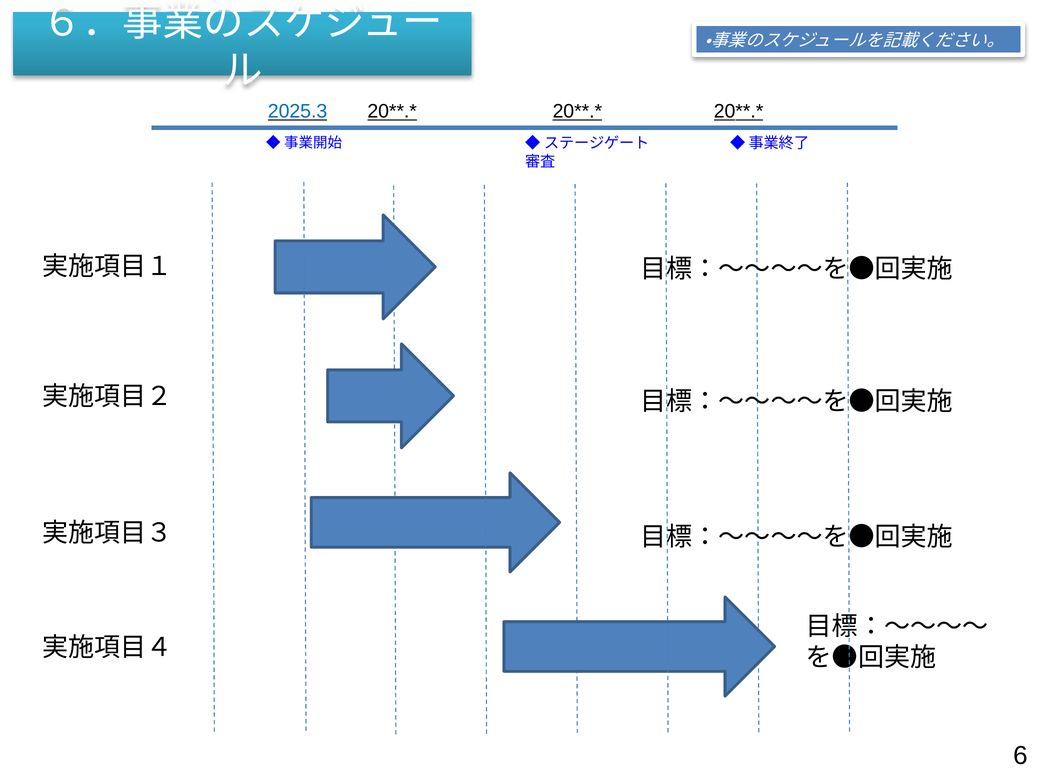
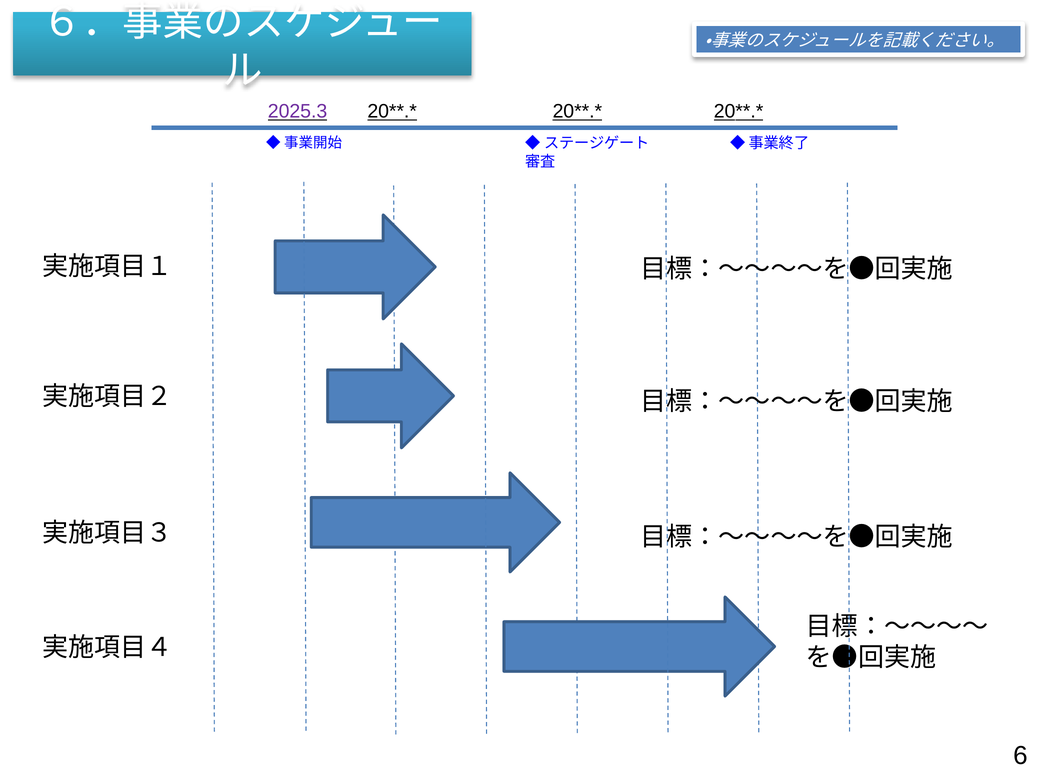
2025.3 colour: blue -> purple
